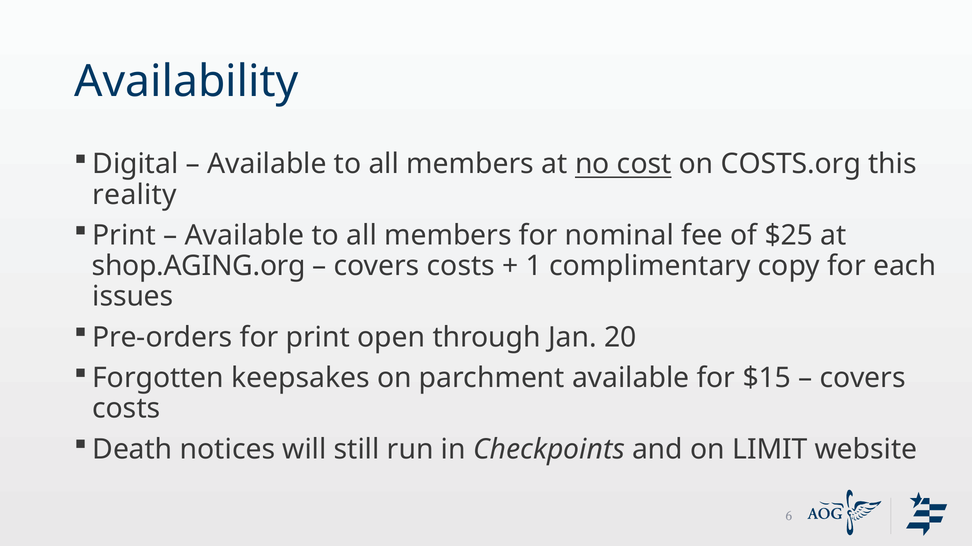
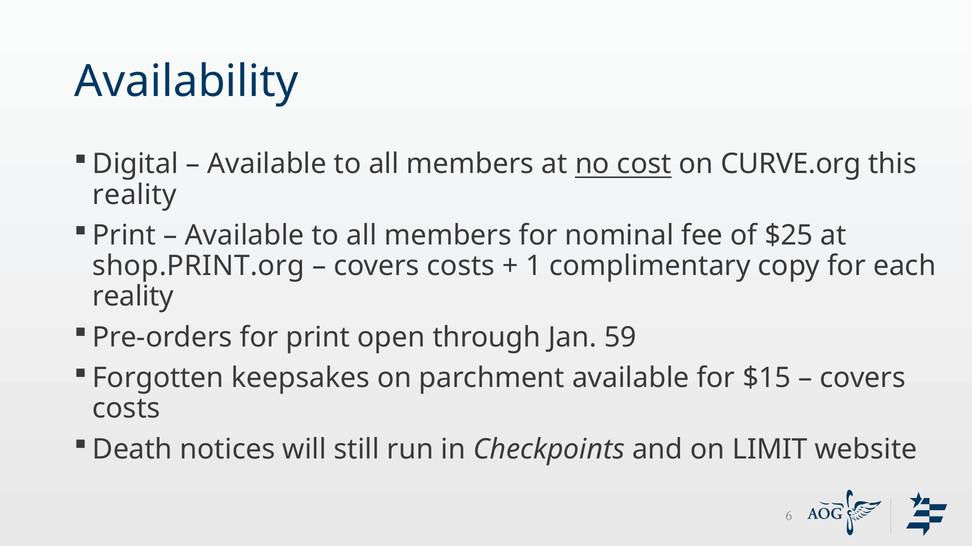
COSTS.org: COSTS.org -> CURVE.org
shop.AGING.org: shop.AGING.org -> shop.PRINT.org
issues at (133, 297): issues -> reality
20: 20 -> 59
